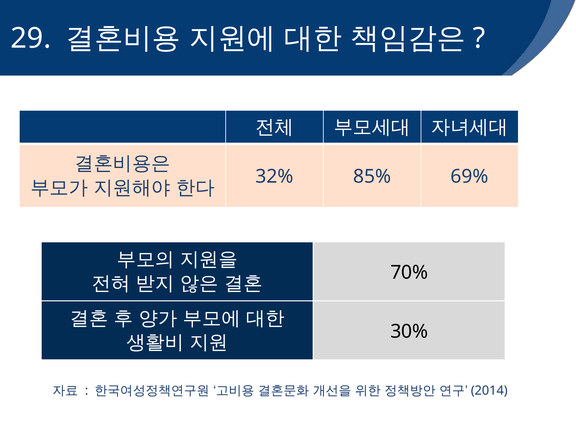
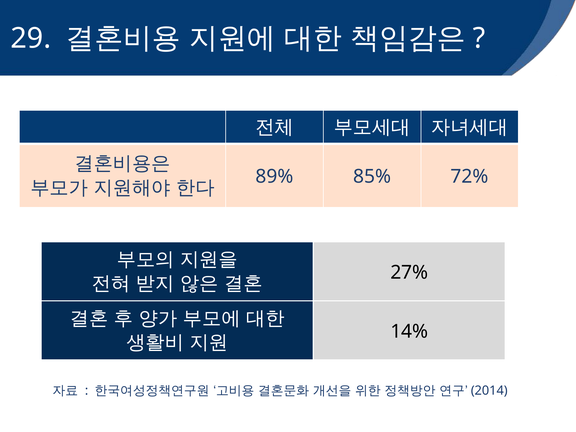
32%: 32% -> 89%
69%: 69% -> 72%
70%: 70% -> 27%
30%: 30% -> 14%
